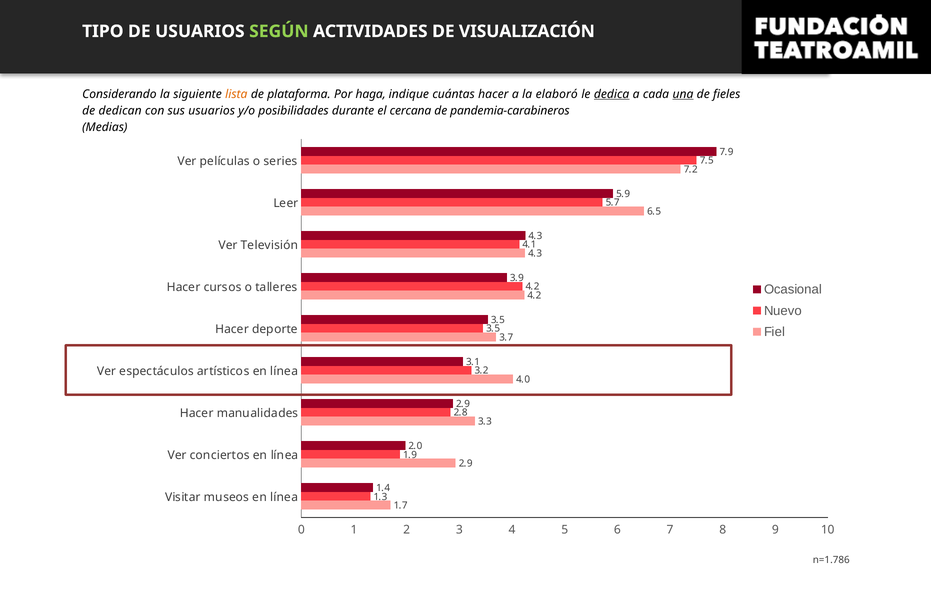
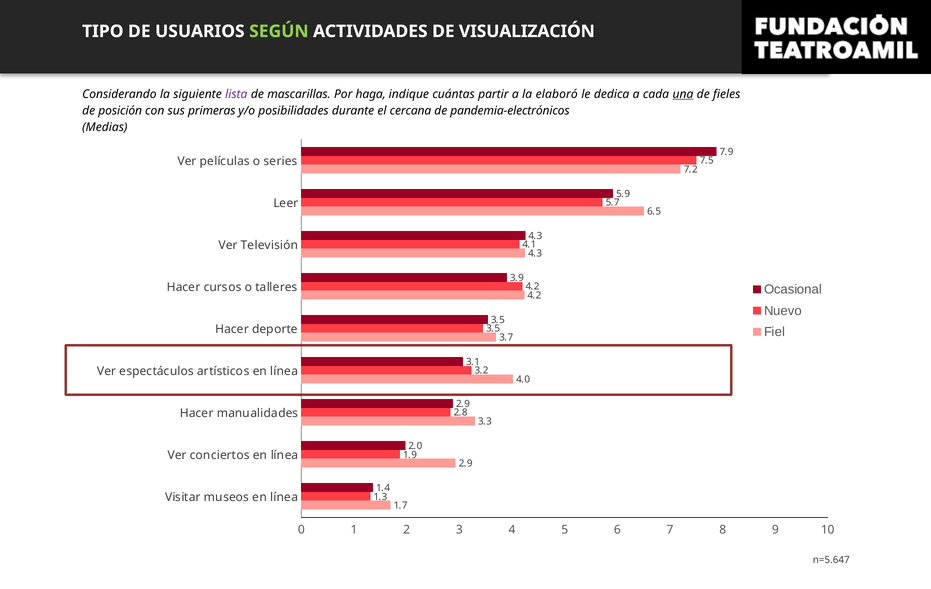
lista colour: orange -> purple
plataforma: plataforma -> mascarillas
cuántas hacer: hacer -> partir
dedica underline: present -> none
dedican: dedican -> posición
sus usuarios: usuarios -> primeras
pandemia-carabineros: pandemia-carabineros -> pandemia-electrónicos
n=1.786: n=1.786 -> n=5.647
